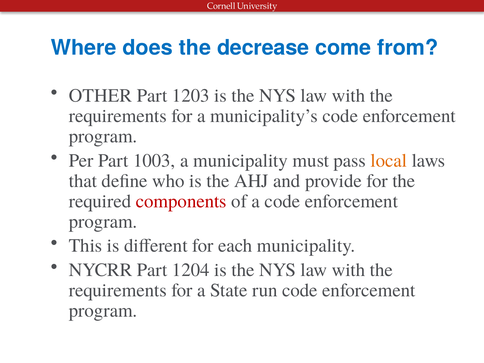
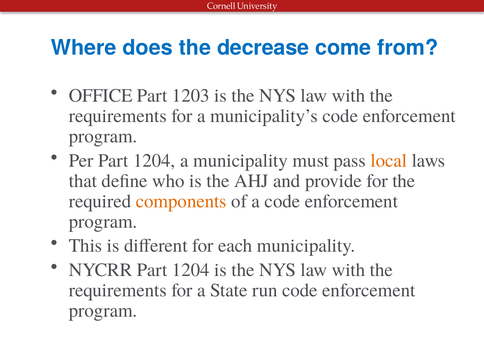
OTHER: OTHER -> OFFICE
Per Part 1003: 1003 -> 1204
components colour: red -> orange
